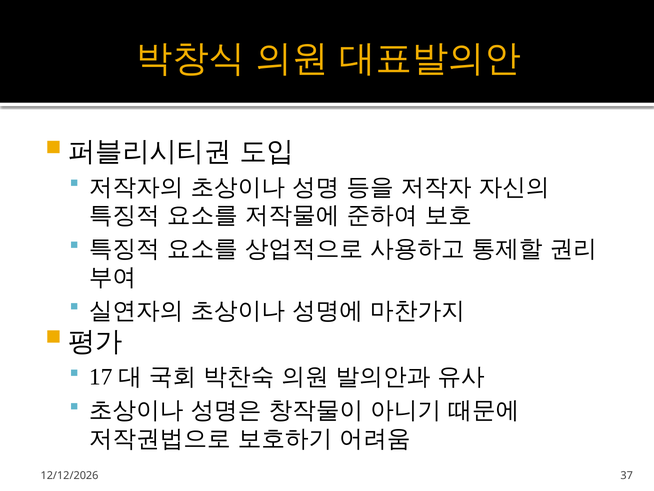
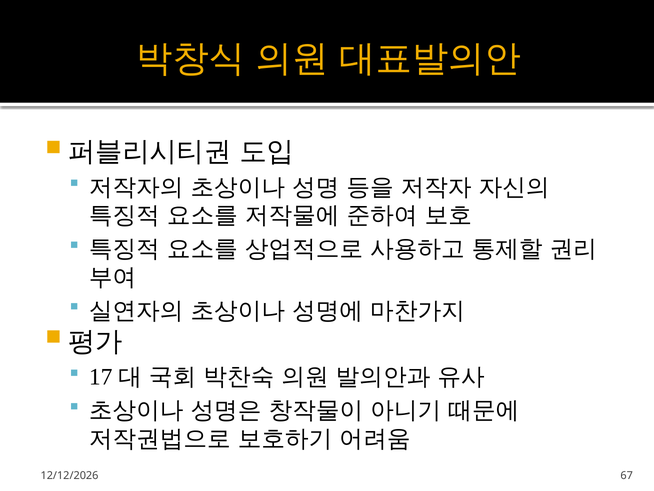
37: 37 -> 67
